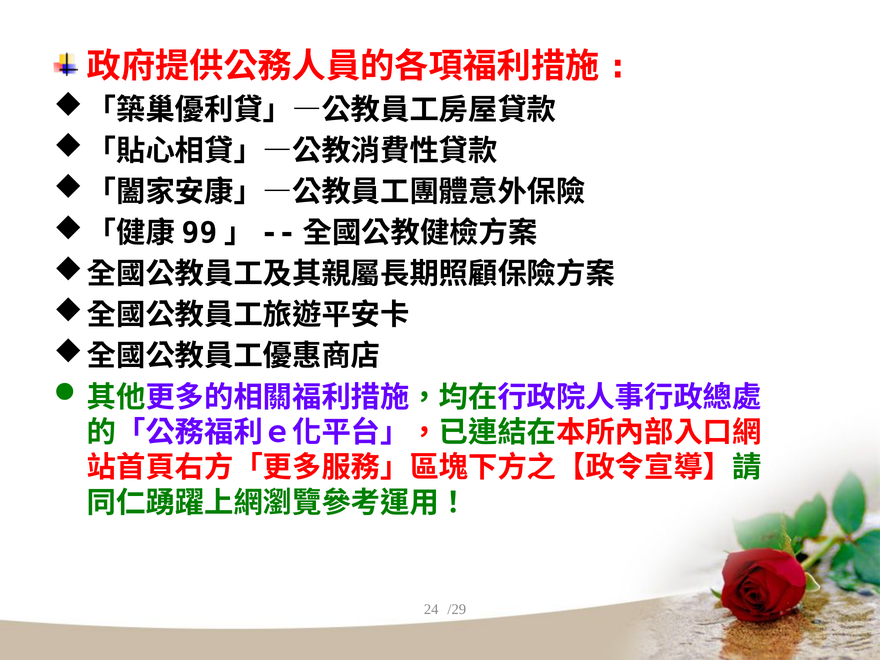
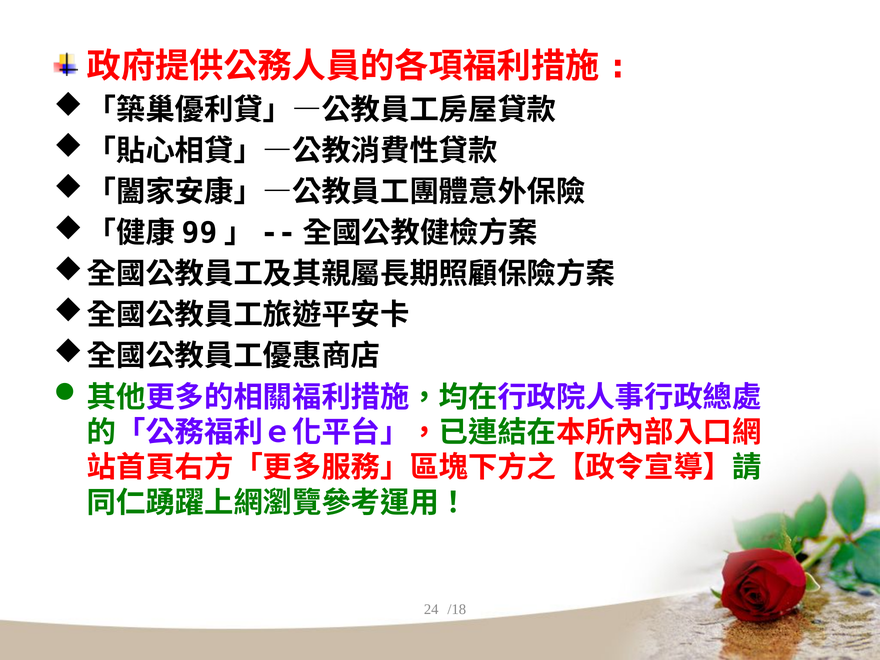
/29: /29 -> /18
